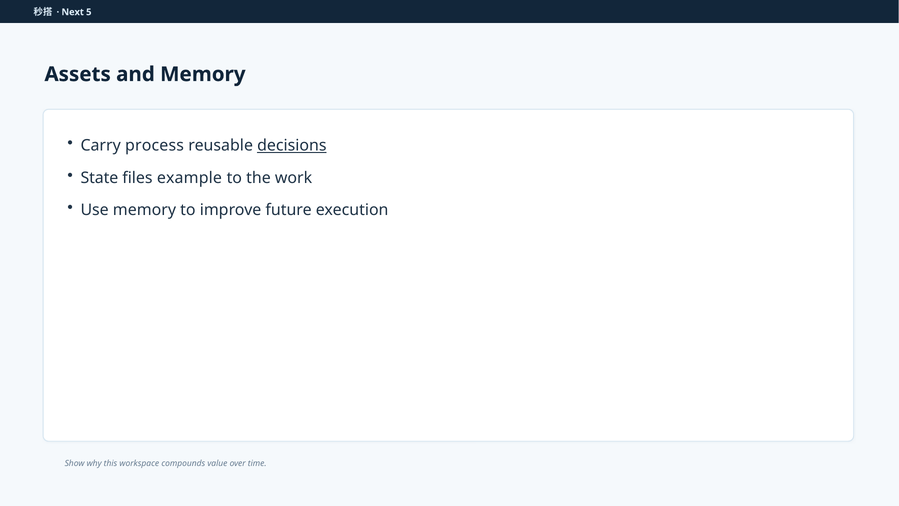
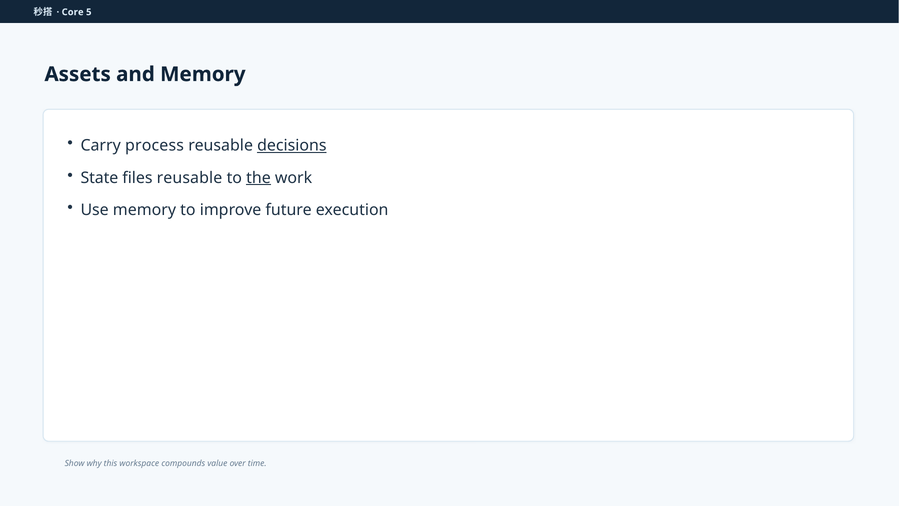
Next: Next -> Core
files example: example -> reusable
the underline: none -> present
